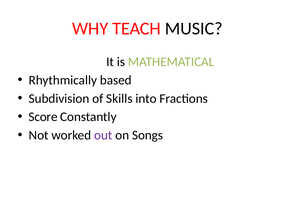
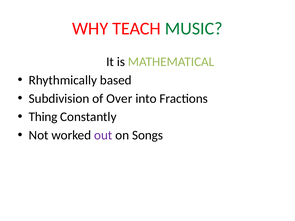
MUSIC colour: black -> green
Skills: Skills -> Over
Score: Score -> Thing
